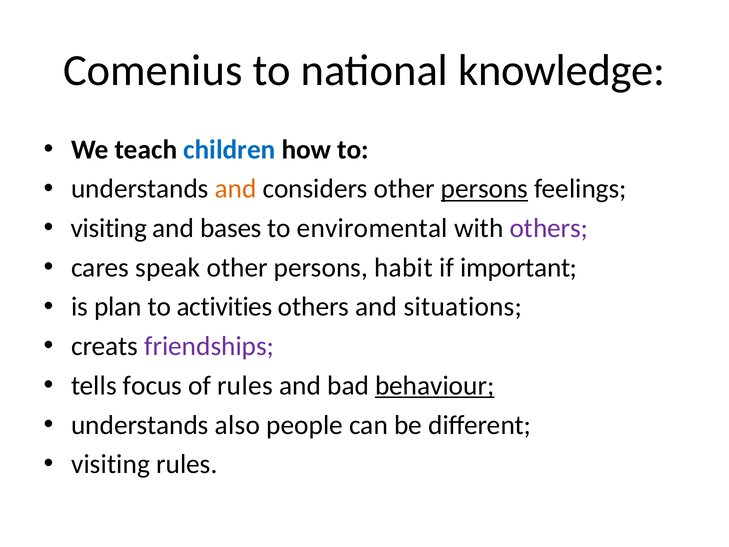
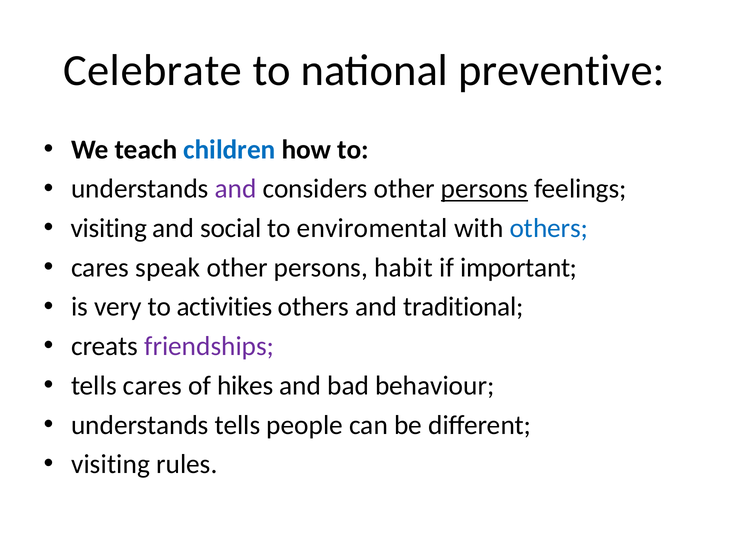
Comenius: Comenius -> Celebrate
knowledge: knowledge -> preventive
and at (236, 189) colour: orange -> purple
bases: bases -> social
others at (549, 228) colour: purple -> blue
plan: plan -> very
situations: situations -> traditional
tells focus: focus -> cares
of rules: rules -> hikes
behaviour underline: present -> none
understands also: also -> tells
